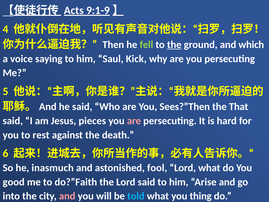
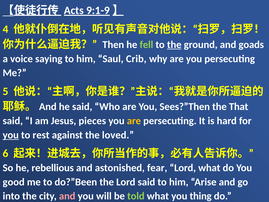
which: which -> goads
Kick: Kick -> Crib
are at (134, 121) colour: pink -> yellow
you at (11, 135) underline: none -> present
death: death -> loved
inasmuch: inasmuch -> rebellious
fool: fool -> fear
do?”Faith: do?”Faith -> do?”Been
told colour: light blue -> light green
